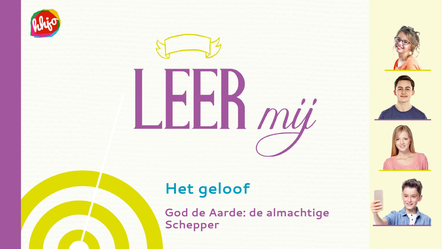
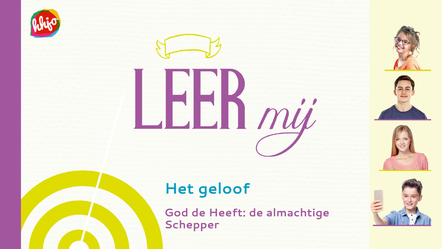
Aarde: Aarde -> Heeft
